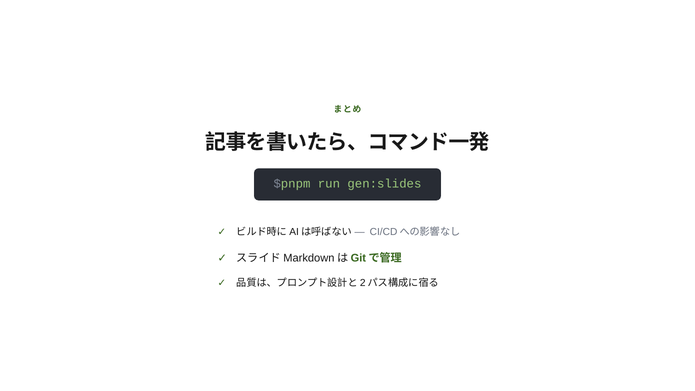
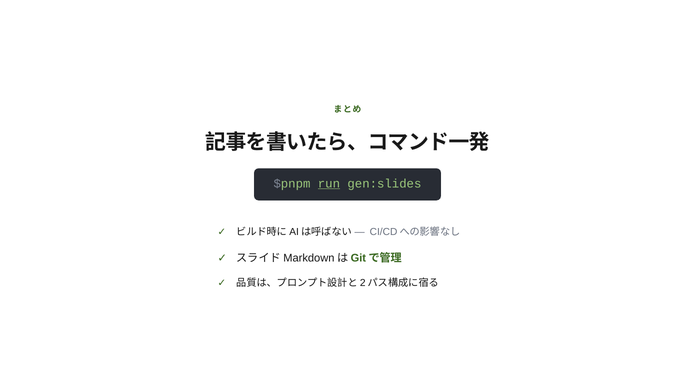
run underline: none -> present
